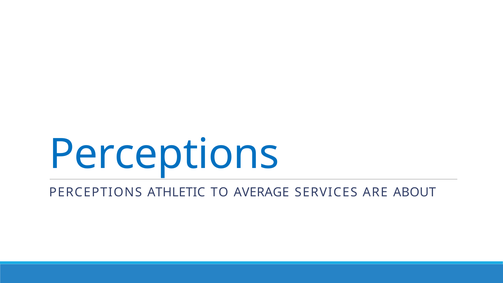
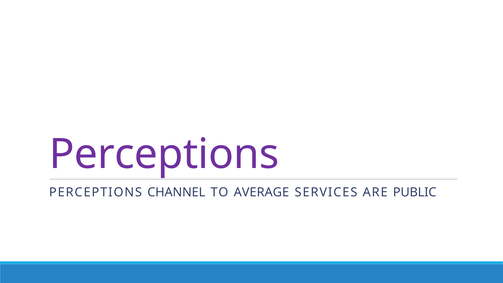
Perceptions at (164, 154) colour: blue -> purple
ATHLETIC: ATHLETIC -> CHANNEL
ABOUT: ABOUT -> PUBLIC
